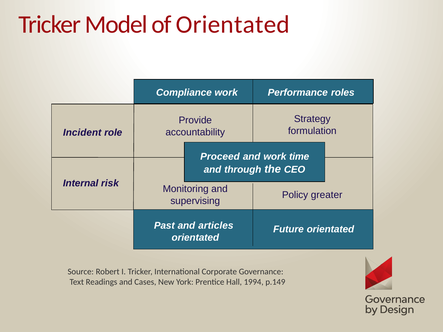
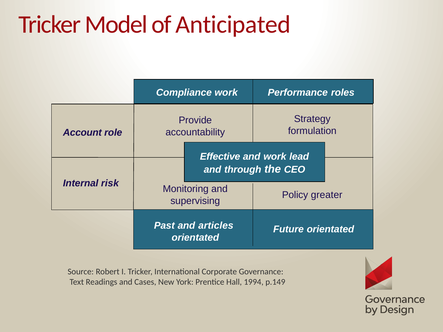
of Orientated: Orientated -> Anticipated
Incident: Incident -> Account
Proceed: Proceed -> Effective
time: time -> lead
